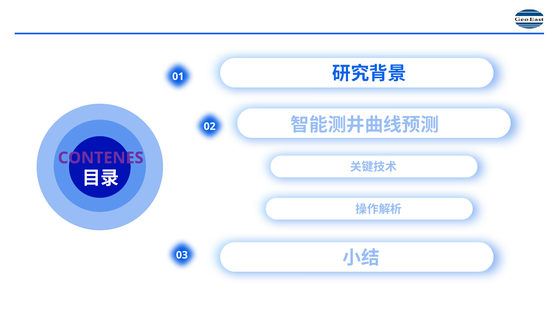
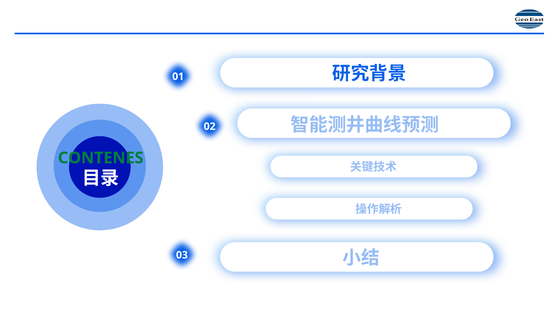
CONTENES colour: purple -> green
